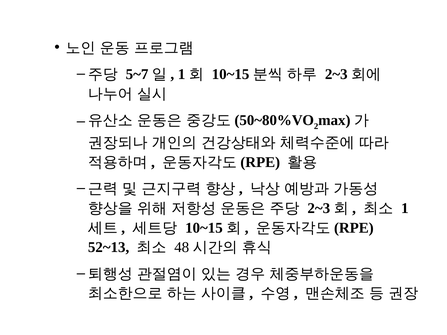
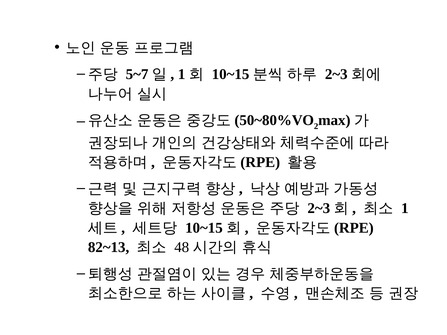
52~13: 52~13 -> 82~13
